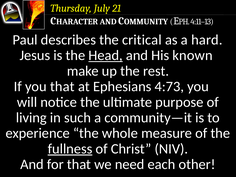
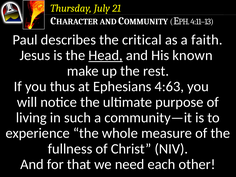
hard: hard -> faith
you that: that -> thus
4:73: 4:73 -> 4:63
fullness underline: present -> none
